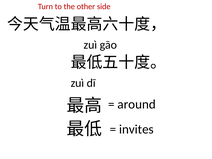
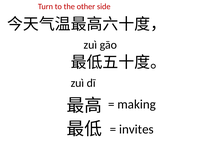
around: around -> making
